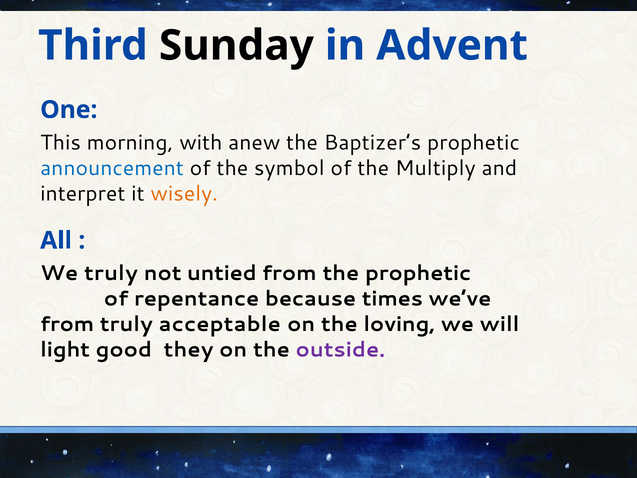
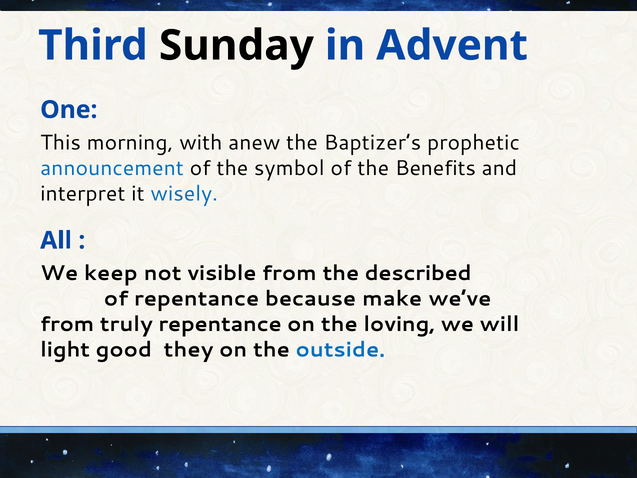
Multiply: Multiply -> Benefits
wisely colour: orange -> blue
We truly: truly -> keep
untied: untied -> visible
the prophetic: prophetic -> described
times: times -> make
truly acceptable: acceptable -> repentance
outside colour: purple -> blue
